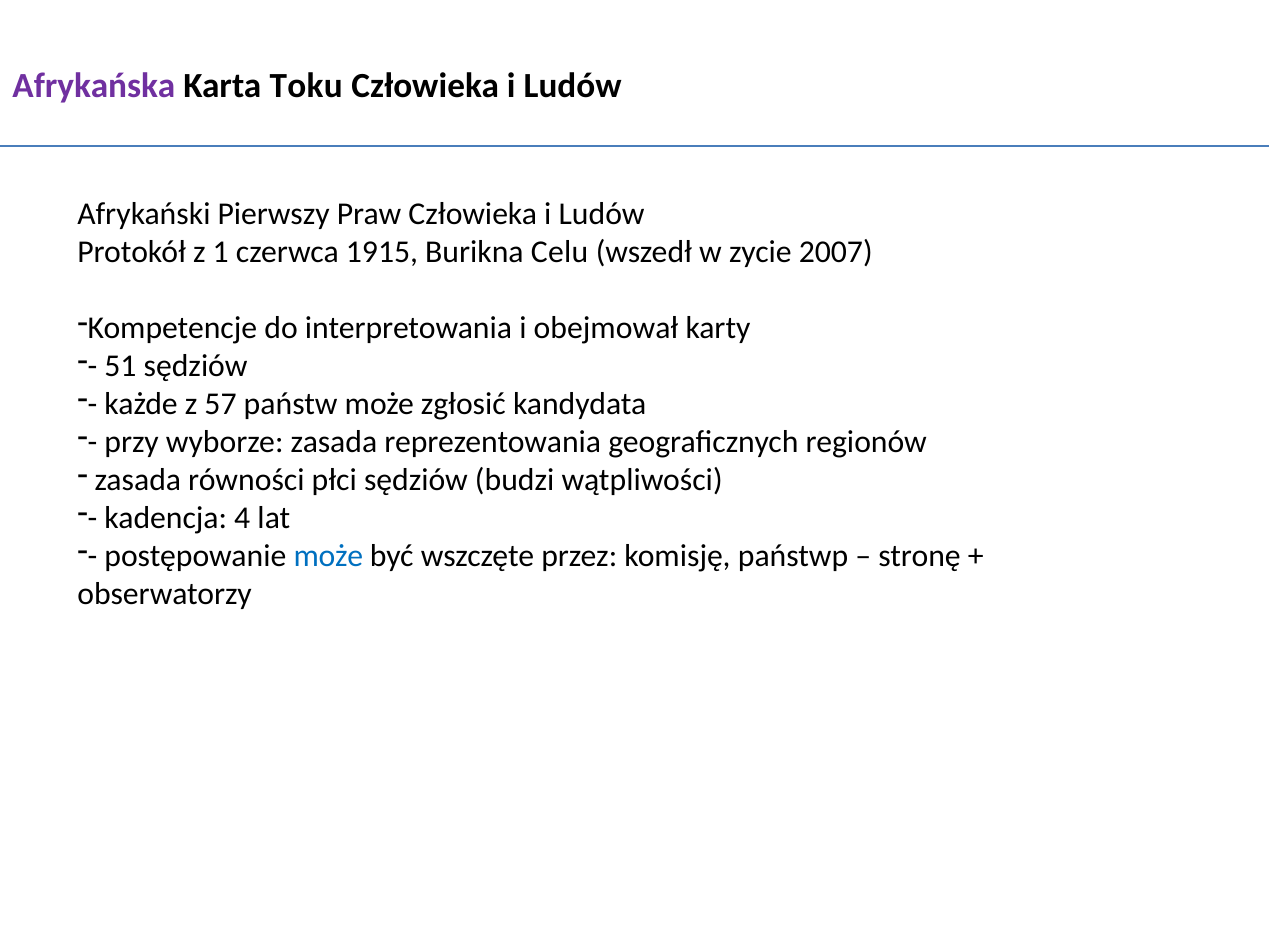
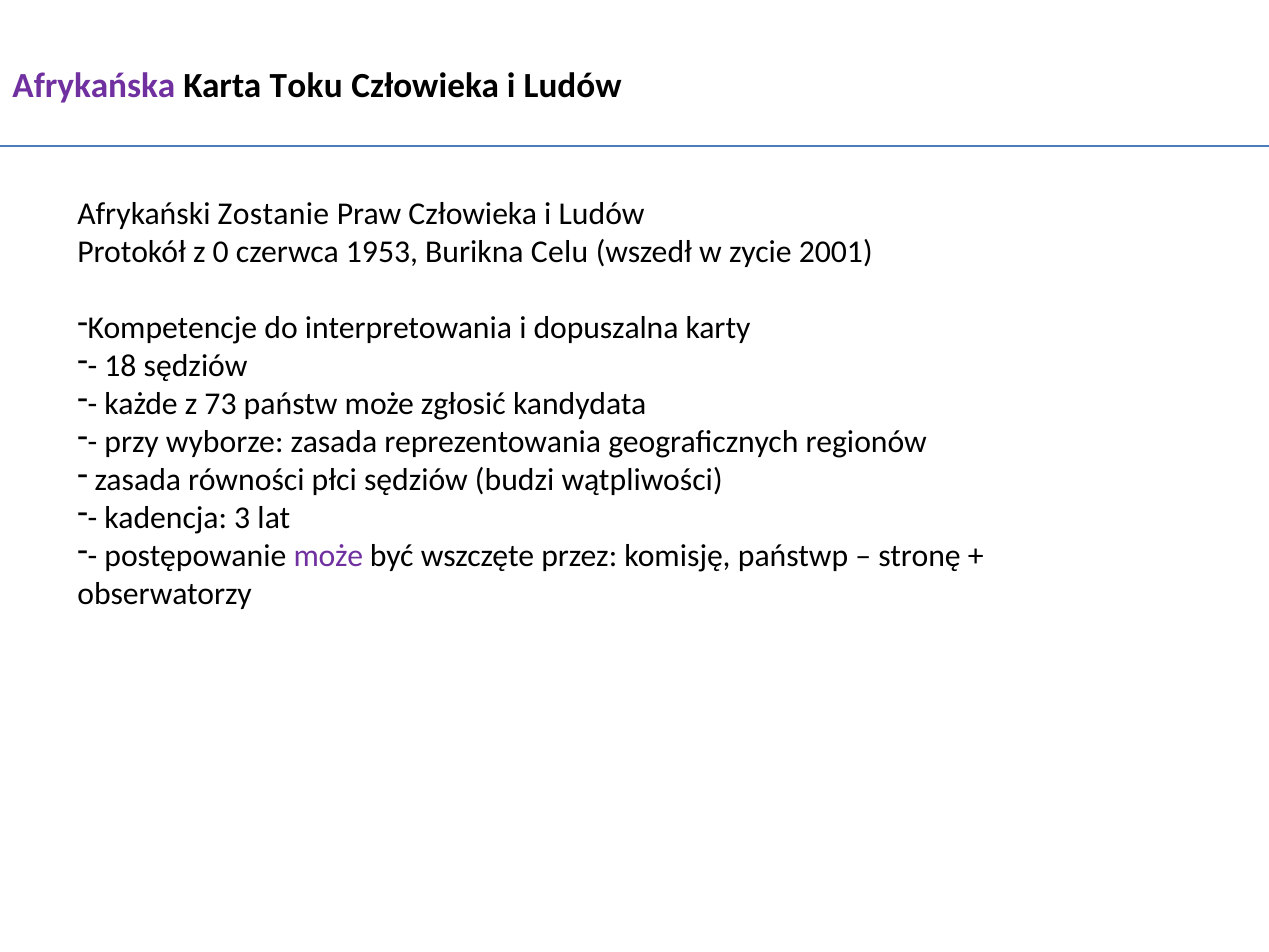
Pierwszy: Pierwszy -> Zostanie
1: 1 -> 0
1915: 1915 -> 1953
2007: 2007 -> 2001
obejmował: obejmował -> dopuszalna
51: 51 -> 18
57: 57 -> 73
4: 4 -> 3
może at (328, 556) colour: blue -> purple
